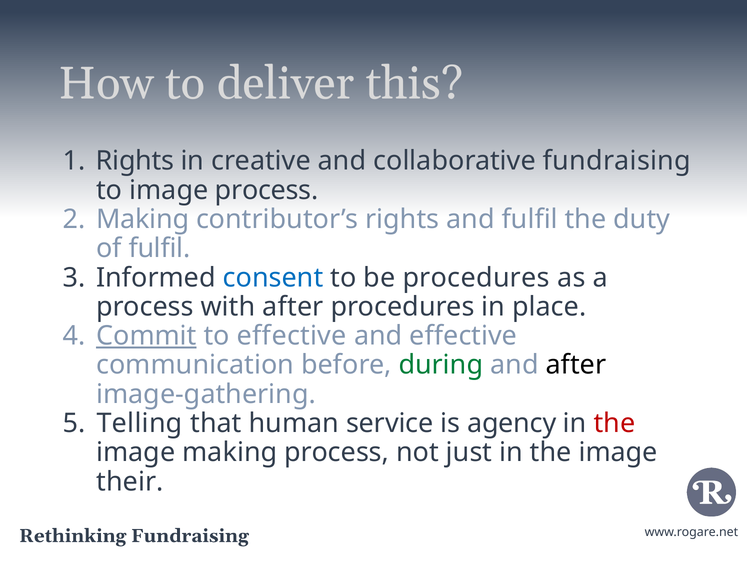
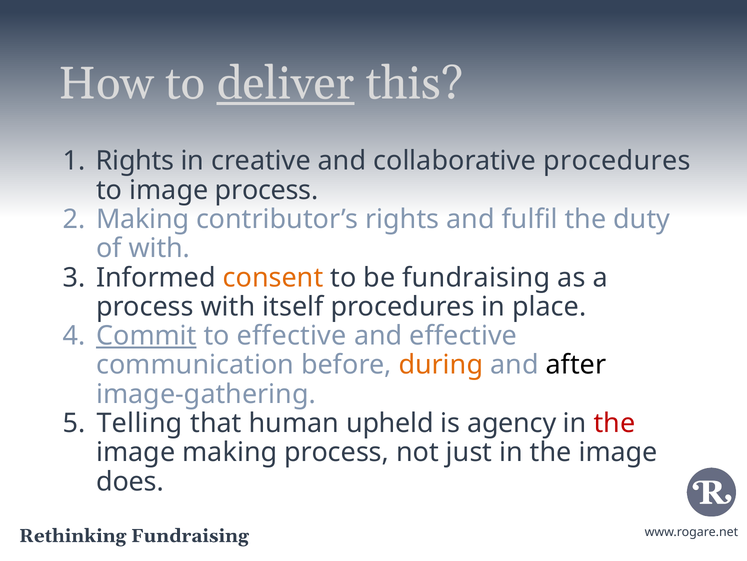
deliver underline: none -> present
collaborative fundraising: fundraising -> procedures
of fulfil: fulfil -> with
consent colour: blue -> orange
be procedures: procedures -> fundraising
with after: after -> itself
during colour: green -> orange
service: service -> upheld
their: their -> does
